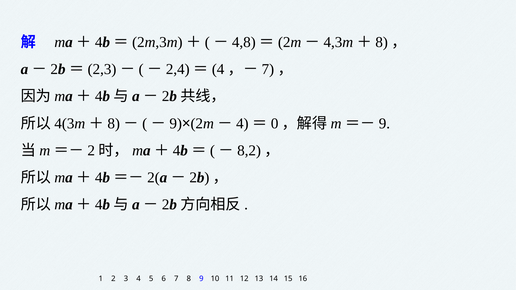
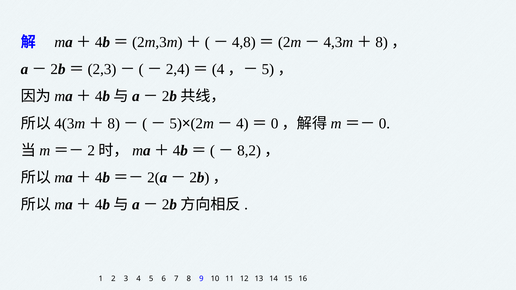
7 at (268, 69): 7 -> 5
9 at (176, 124): 9 -> 5
9 at (384, 124): 9 -> 0
